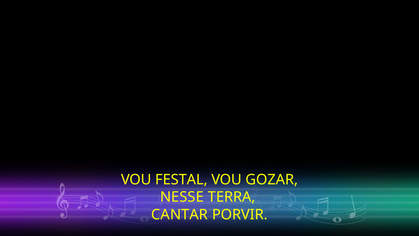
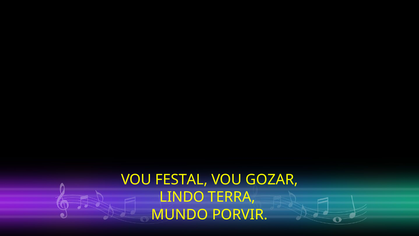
NESSE: NESSE -> LINDO
CANTAR: CANTAR -> MUNDO
